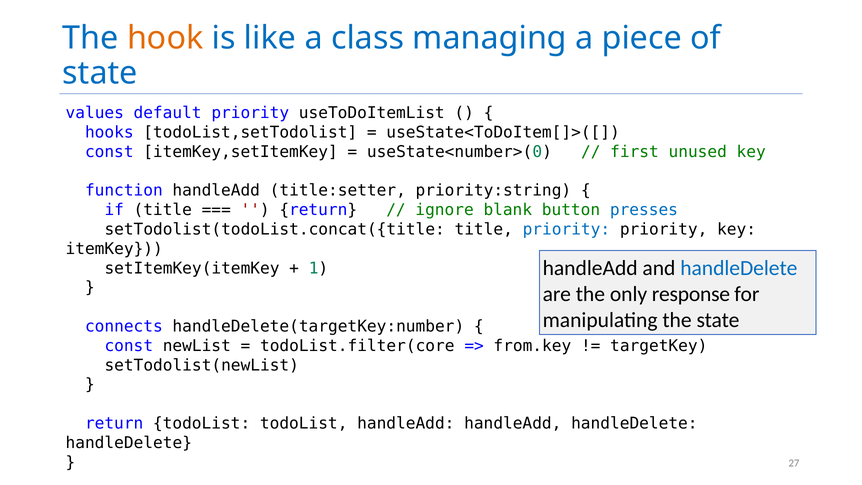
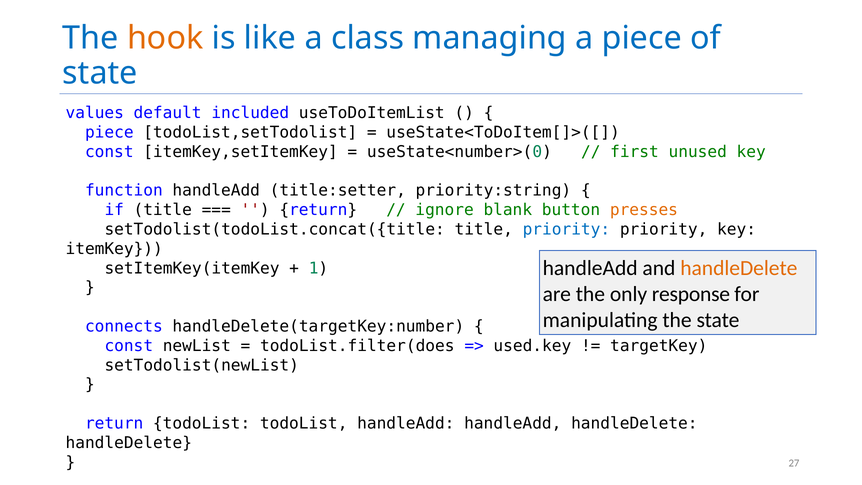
default priority: priority -> included
hooks at (109, 132): hooks -> piece
presses colour: blue -> orange
handleDelete at (739, 268) colour: blue -> orange
todoList.filter(core: todoList.filter(core -> todoList.filter(does
from.key: from.key -> used.key
